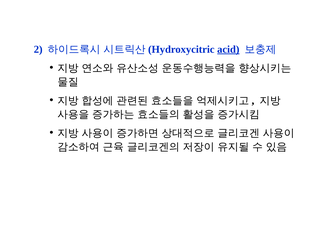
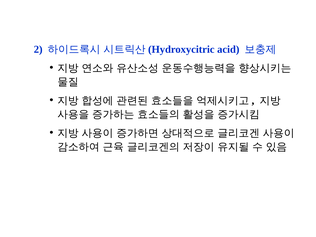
acid underline: present -> none
